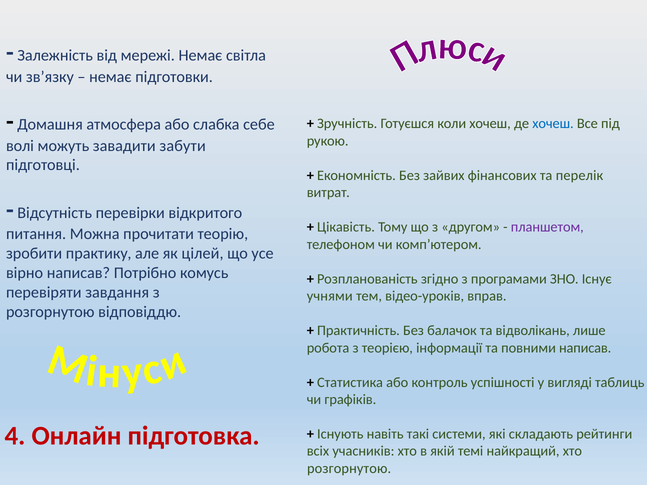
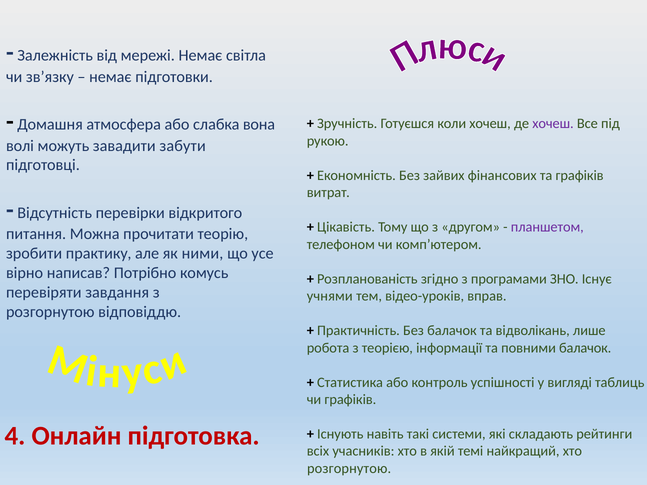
себе: себе -> вона
хочеш at (553, 124) colour: blue -> purple
та перелік: перелік -> графіків
цілей: цілей -> ними
повними написав: написав -> балачок
